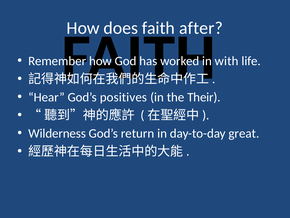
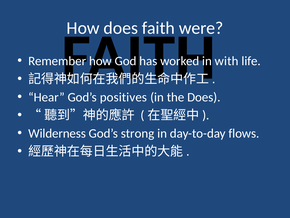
after: after -> were
the Their: Their -> Does
return: return -> strong
great: great -> flows
